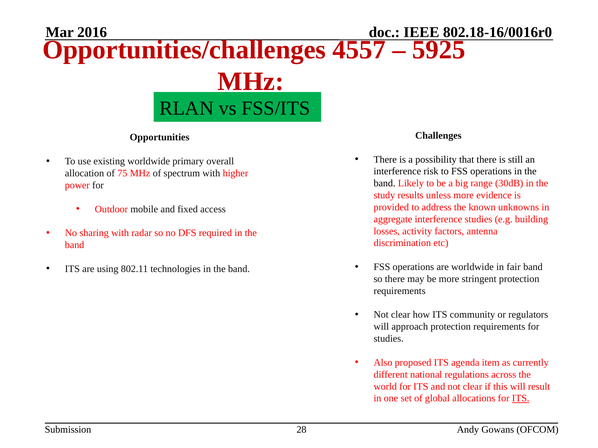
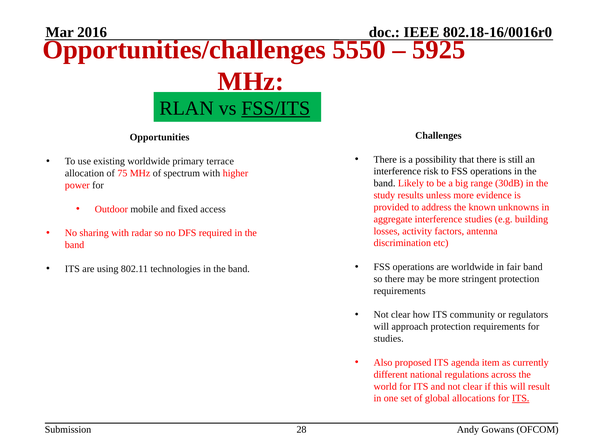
4557: 4557 -> 5550
FSS/ITS underline: none -> present
overall: overall -> terrace
